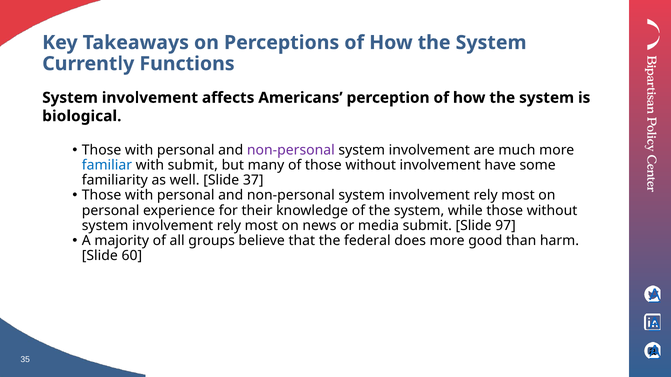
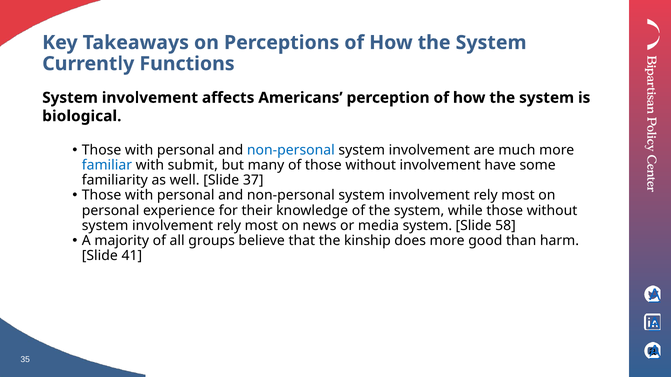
non-personal at (291, 150) colour: purple -> blue
media submit: submit -> system
97: 97 -> 58
federal: federal -> kinship
60: 60 -> 41
